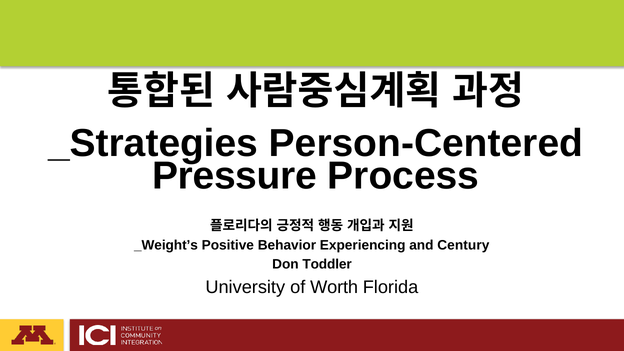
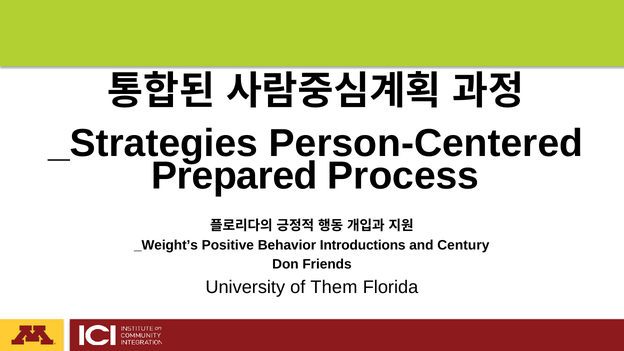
Pressure: Pressure -> Prepared
Experiencing: Experiencing -> Introductions
Toddler: Toddler -> Friends
Worth: Worth -> Them
